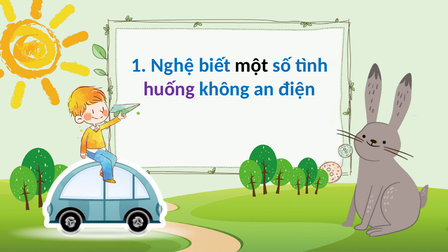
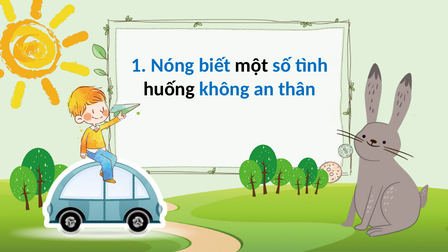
Nghệ: Nghệ -> Nóng
huống colour: purple -> black
điện: điện -> thân
